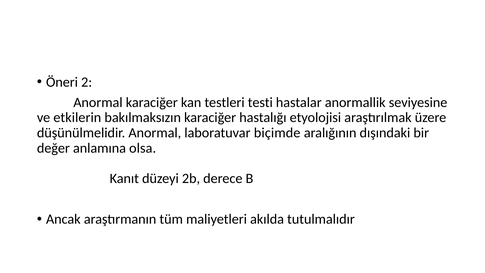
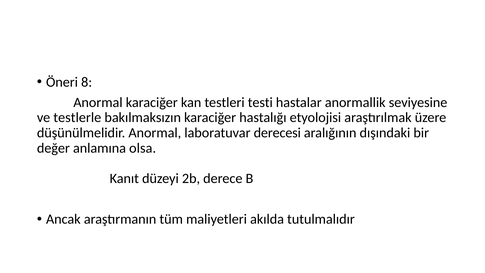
2: 2 -> 8
etkilerin: etkilerin -> testlerle
biçimde: biçimde -> derecesi
